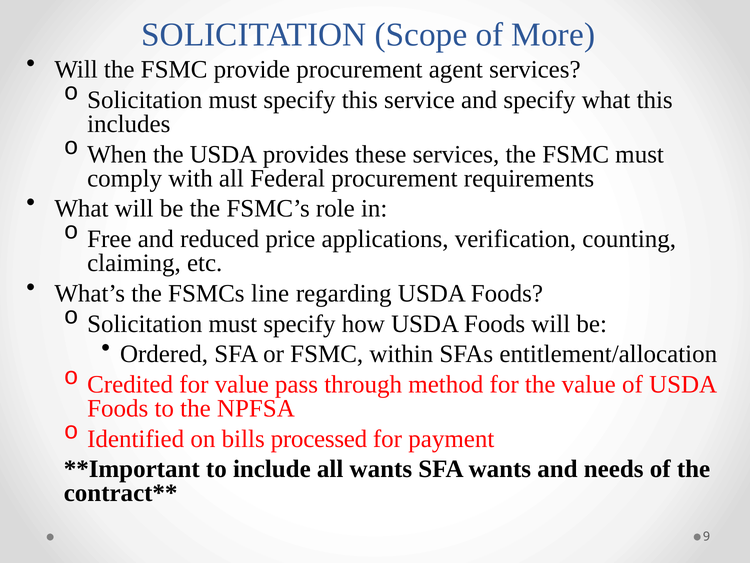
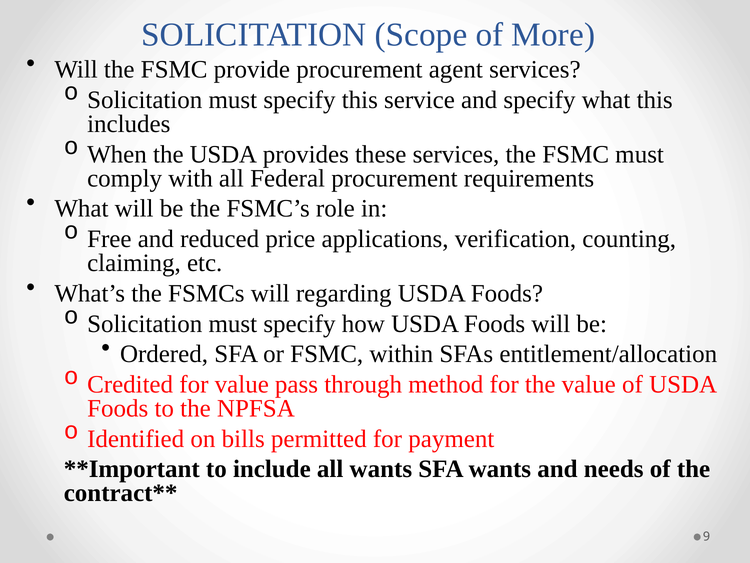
FSMCs line: line -> will
processed: processed -> permitted
